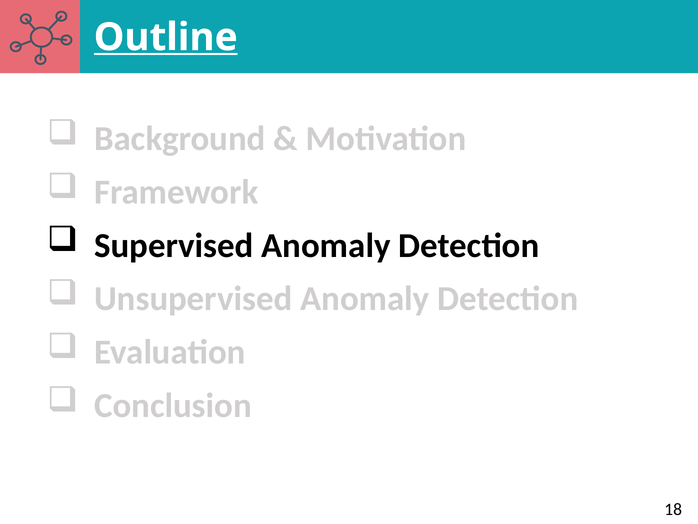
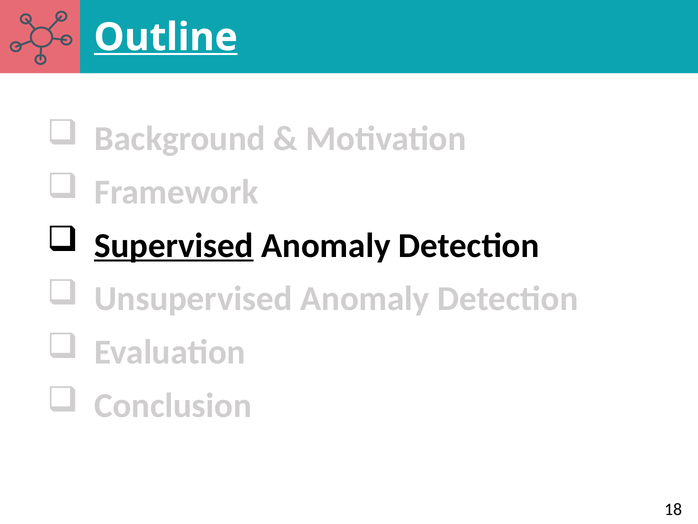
Supervised underline: none -> present
